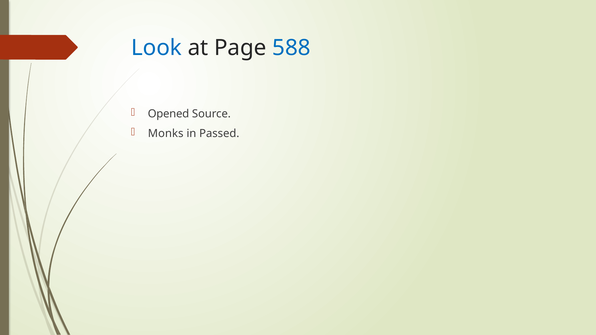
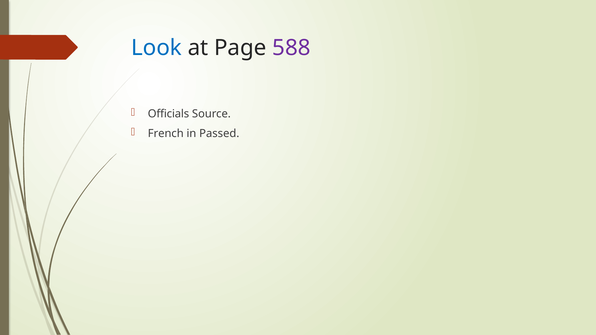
588 colour: blue -> purple
Opened: Opened -> Officials
Monks: Monks -> French
